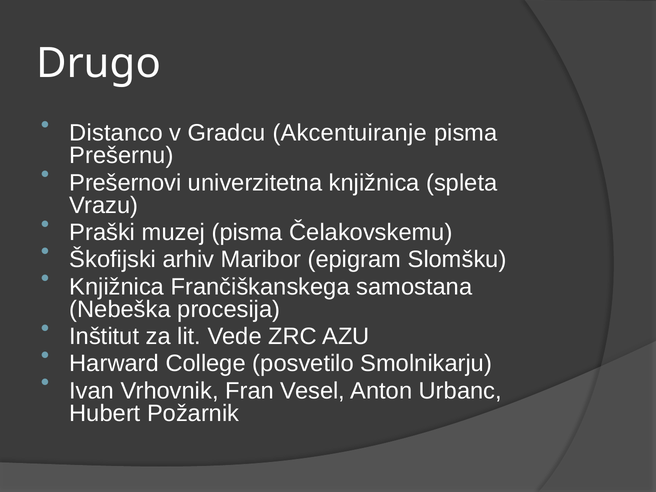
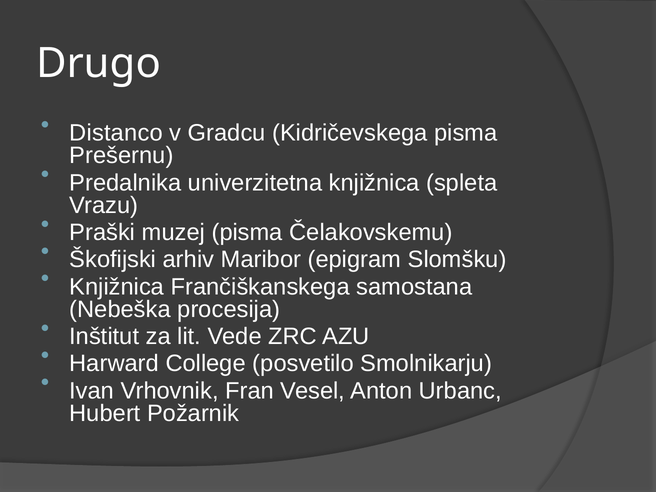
Akcentuiranje: Akcentuiranje -> Kidričevskega
Prešernovi: Prešernovi -> Predalnika
